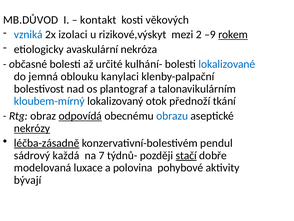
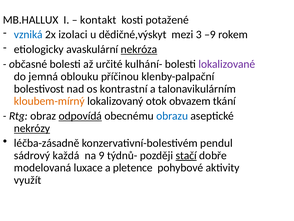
MB.DŮVOD: MB.DŮVOD -> MB.HALLUX
věkových: věkových -> potažené
rizikové,výskyt: rizikové,výskyt -> dědičné,výskyt
2: 2 -> 3
rokem underline: present -> none
nekróza underline: none -> present
lokalizované colour: blue -> purple
kanylaci: kanylaci -> příčinou
plantograf: plantograf -> kontrastní
kloubem-mírný colour: blue -> orange
přednoží: přednoží -> obvazem
léčba-zásadně underline: present -> none
7: 7 -> 9
polovina: polovina -> pletence
bývají: bývají -> využít
